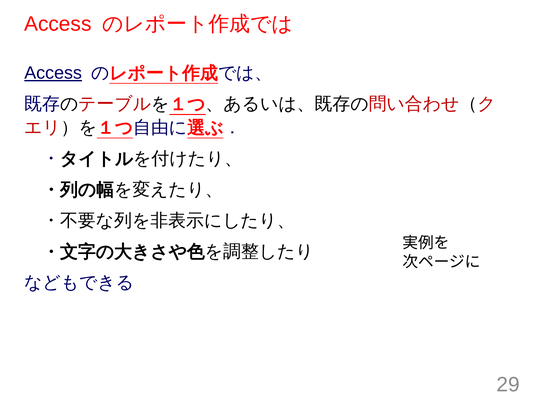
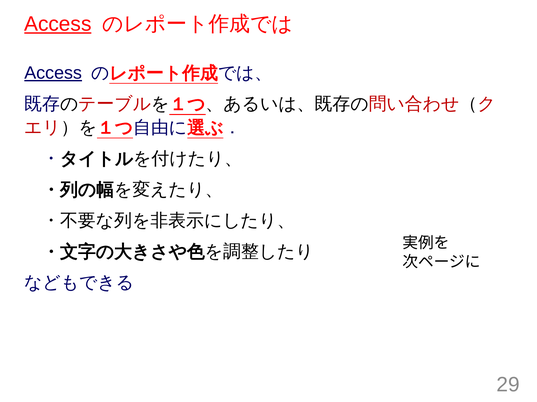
Access at (58, 24) underline: none -> present
